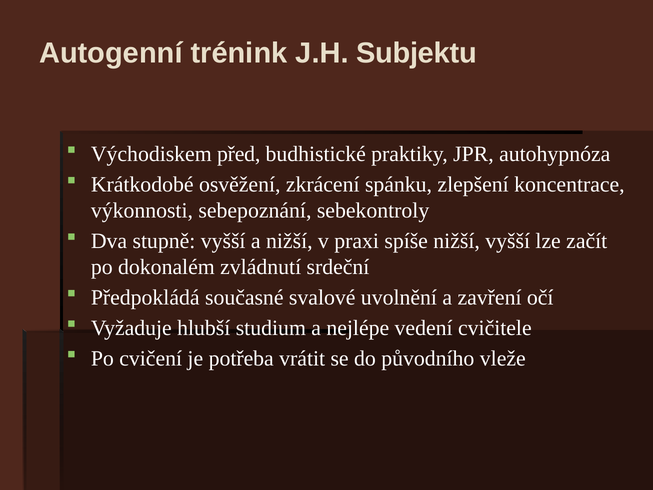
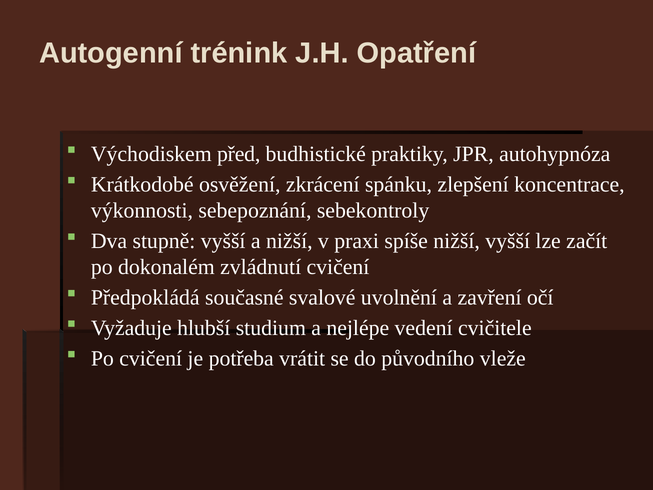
Subjektu: Subjektu -> Opatření
zvládnutí srdeční: srdeční -> cvičení
